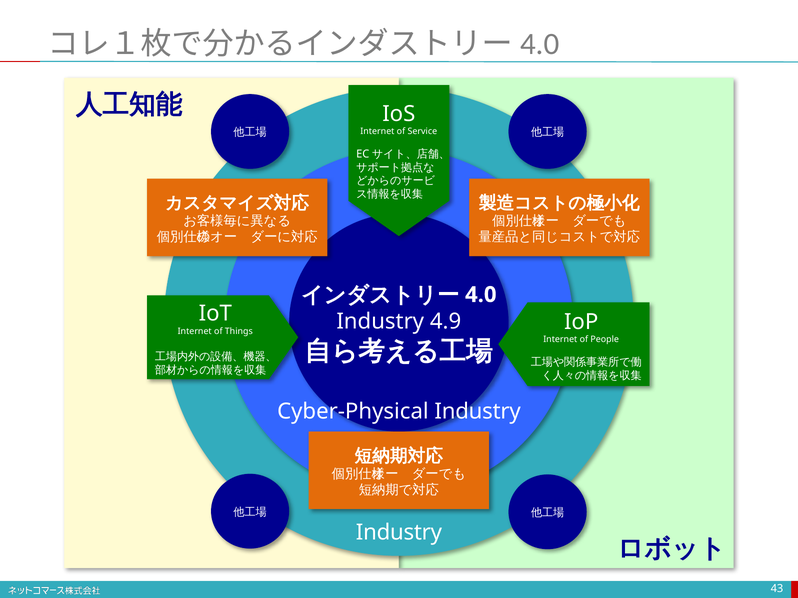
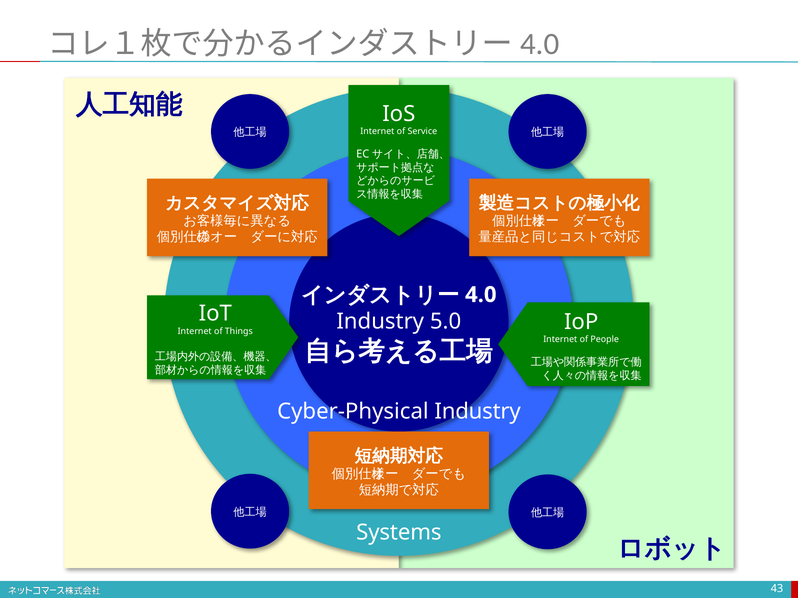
4.9: 4.9 -> 5.0
Industry at (399, 533): Industry -> Systems
